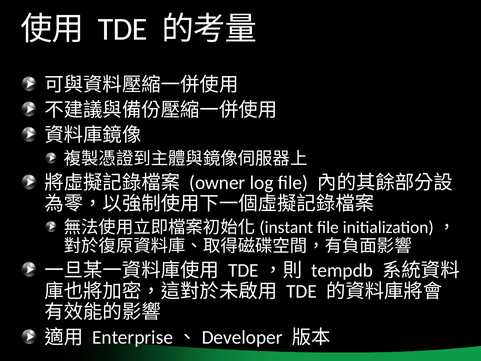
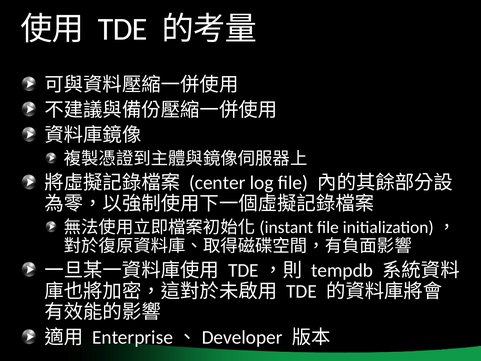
owner: owner -> center
